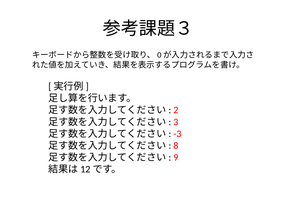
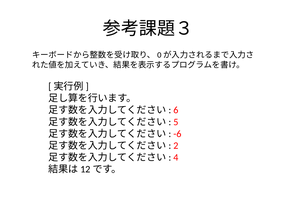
2: 2 -> 6
3: 3 -> 5
-3: -3 -> -6
8: 8 -> 2
9: 9 -> 4
